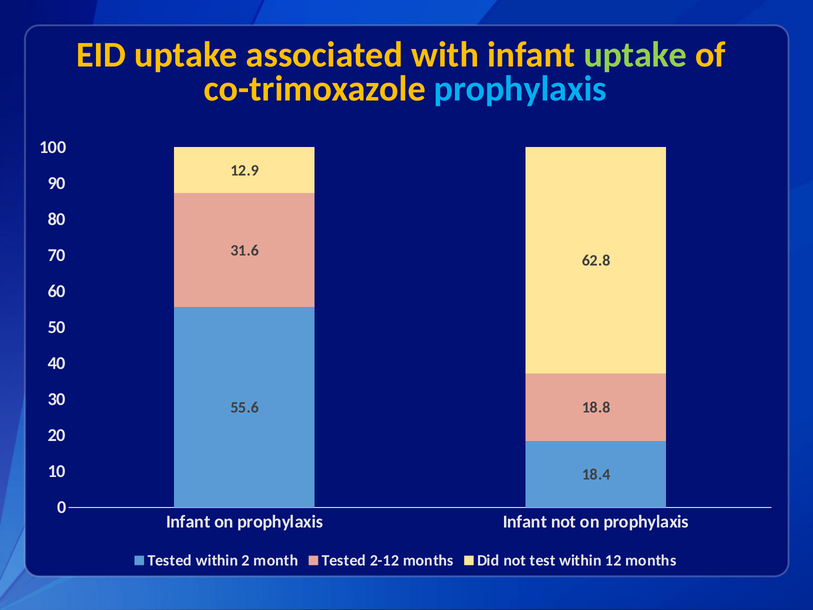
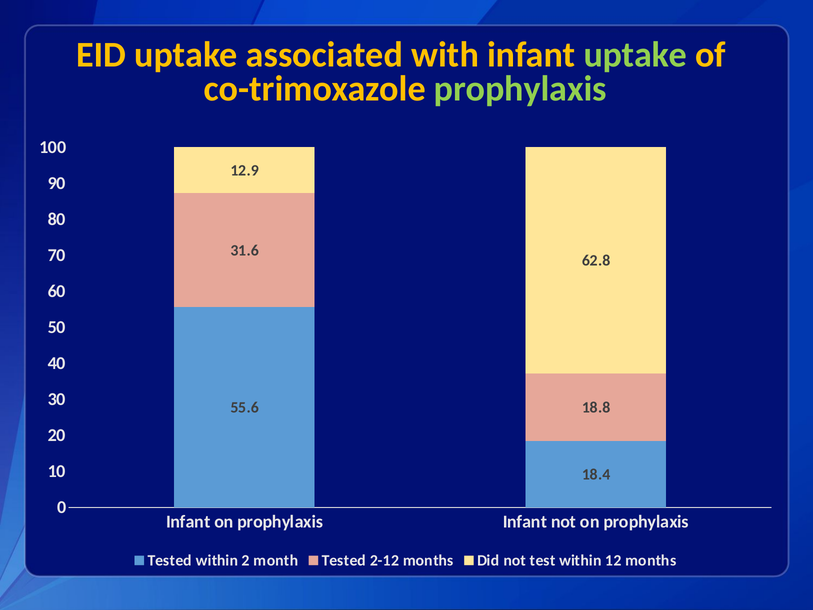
prophylaxis at (520, 89) colour: light blue -> light green
